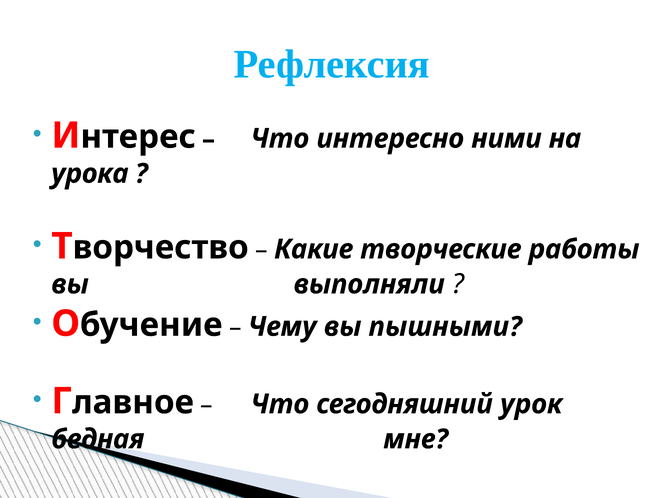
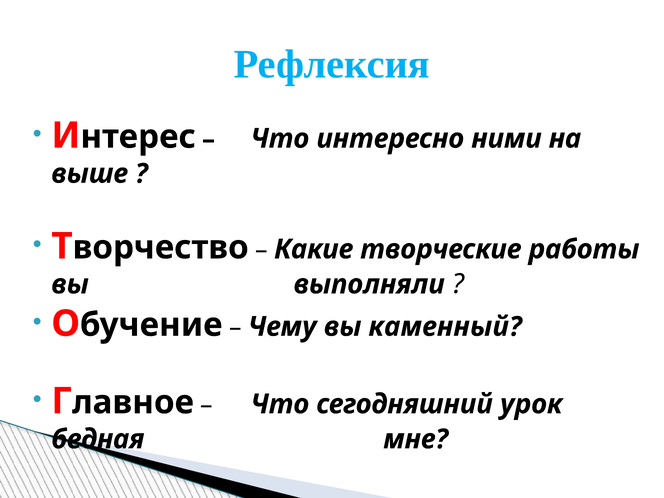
урока: урока -> выше
пышными: пышными -> каменный
